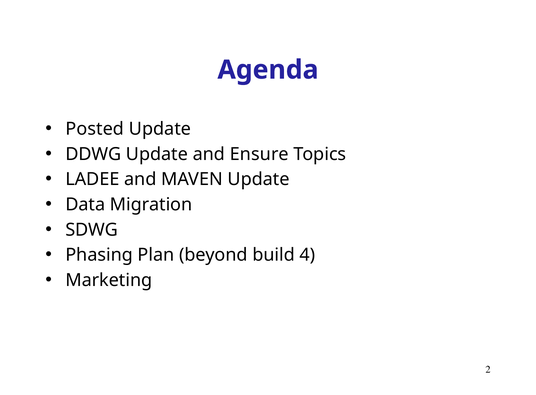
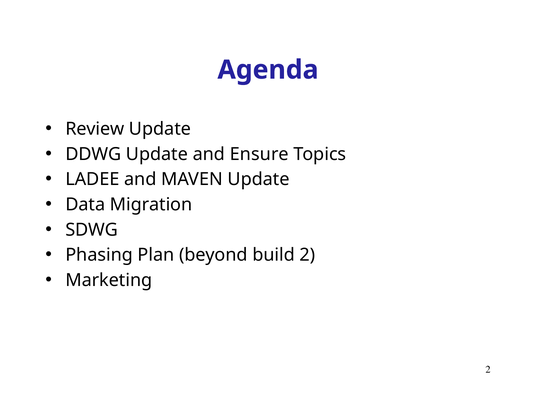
Posted: Posted -> Review
build 4: 4 -> 2
